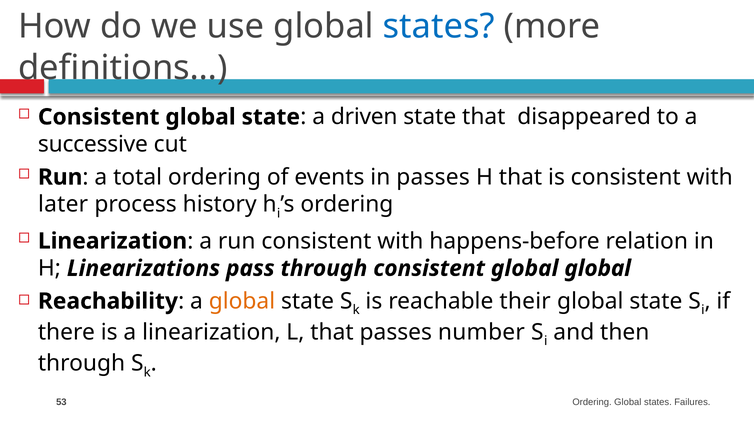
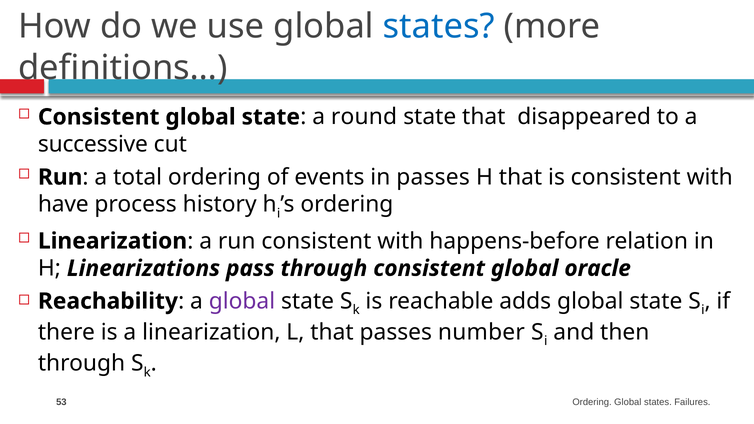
driven: driven -> round
later: later -> have
global global: global -> oracle
global at (242, 301) colour: orange -> purple
their: their -> adds
